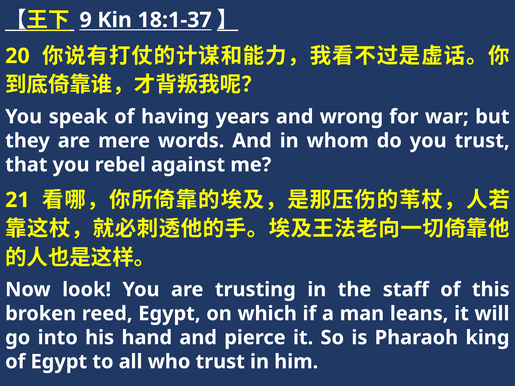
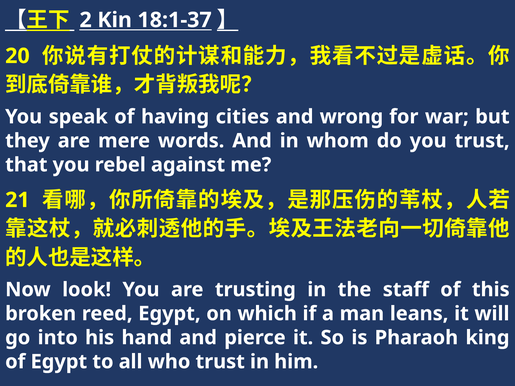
9: 9 -> 2
years: years -> cities
